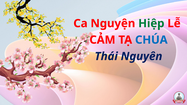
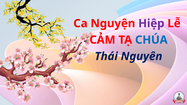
Hiệp colour: green -> purple
